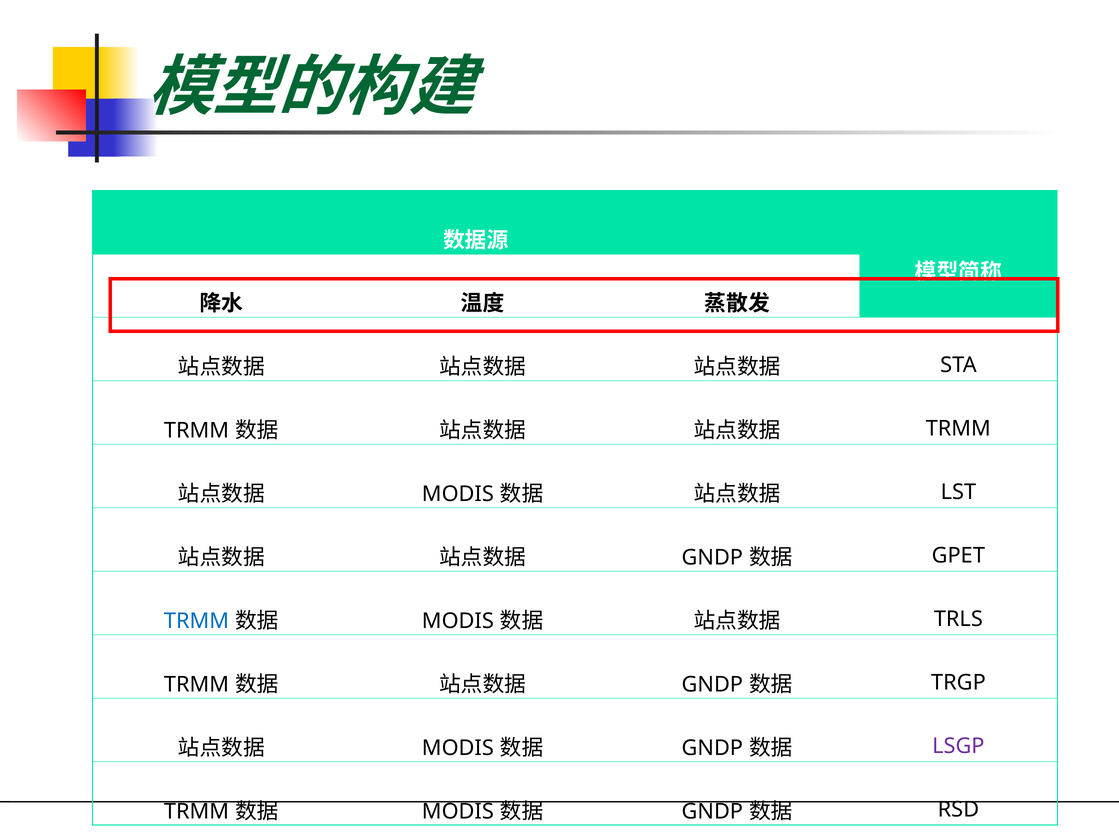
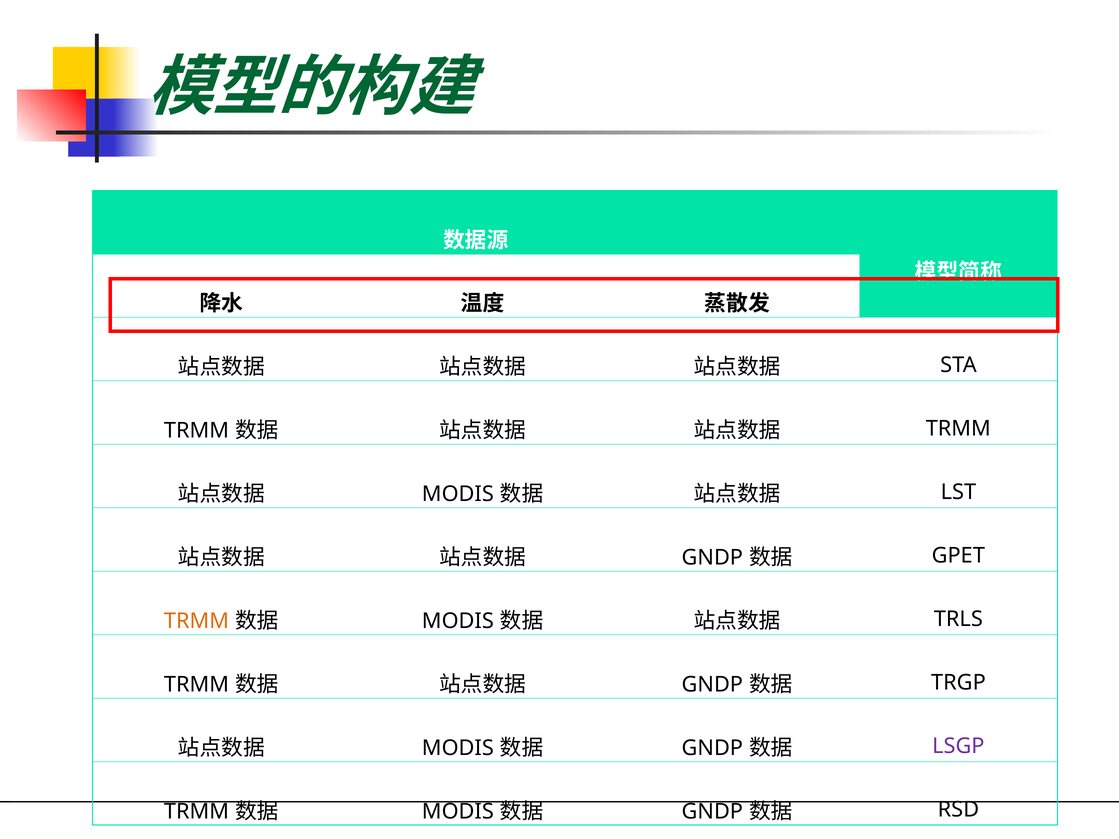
TRMM at (197, 621) colour: blue -> orange
